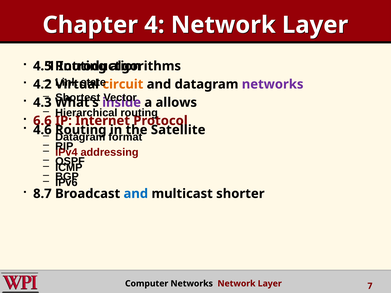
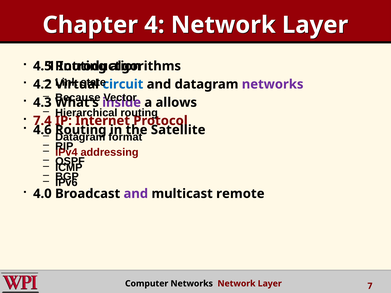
circuit colour: orange -> blue
Shortest: Shortest -> Because
6.6: 6.6 -> 7.4
8.7: 8.7 -> 4.0
and at (136, 194) colour: blue -> purple
shorter: shorter -> remote
